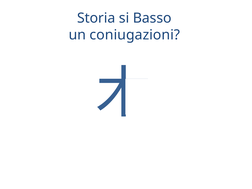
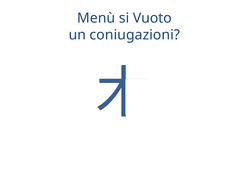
Storia: Storia -> Menù
Basso: Basso -> Vuoto
